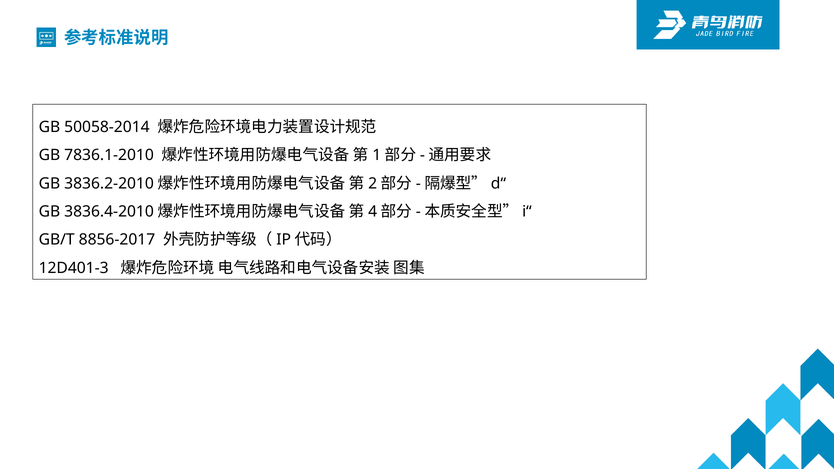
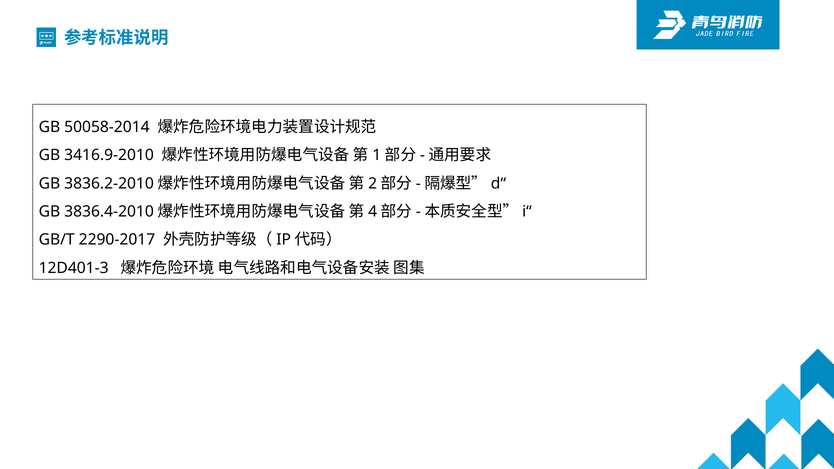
7836.1-2010: 7836.1-2010 -> 3416.9-2010
8856-2017: 8856-2017 -> 2290-2017
